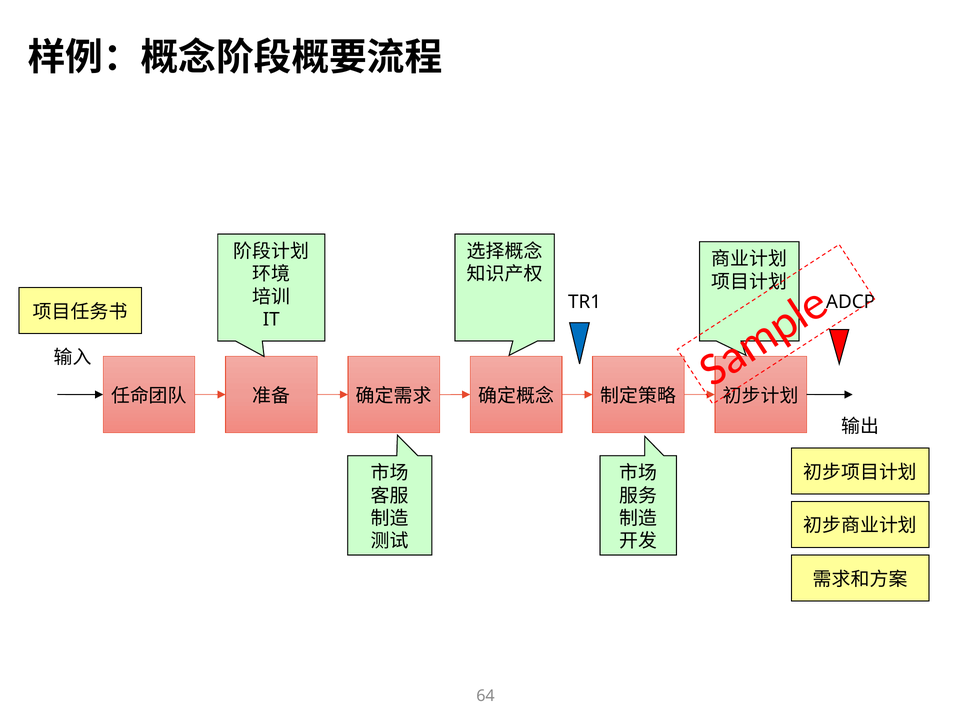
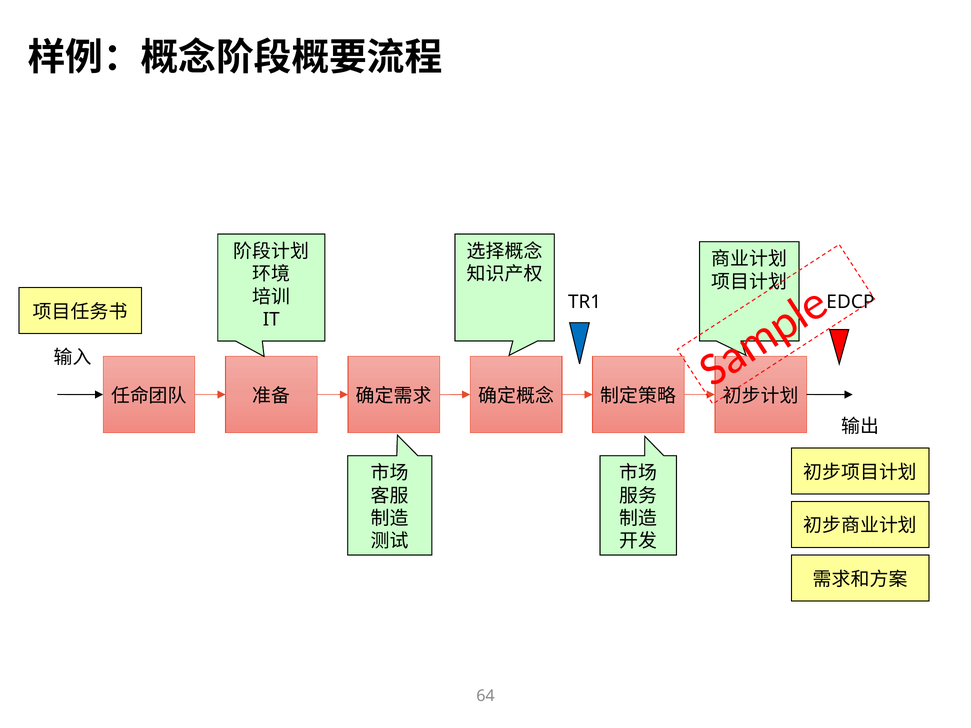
ADCP: ADCP -> EDCP
